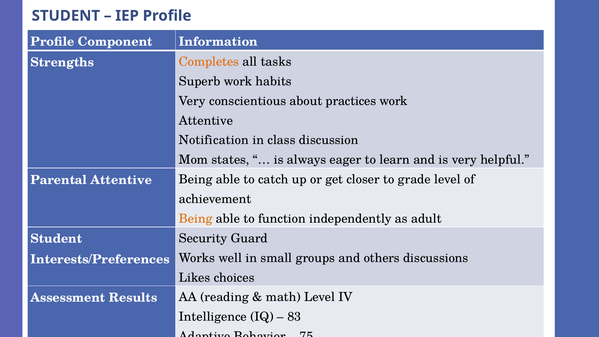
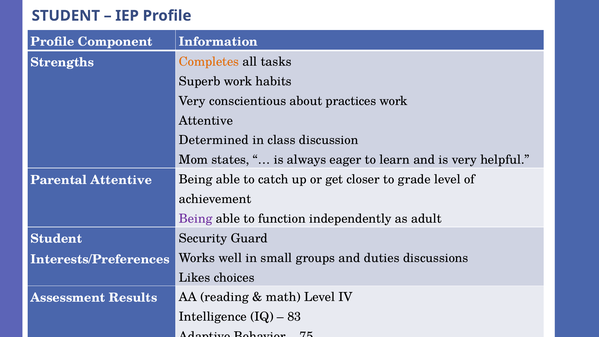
Notification: Notification -> Determined
Being at (196, 219) colour: orange -> purple
others: others -> duties
